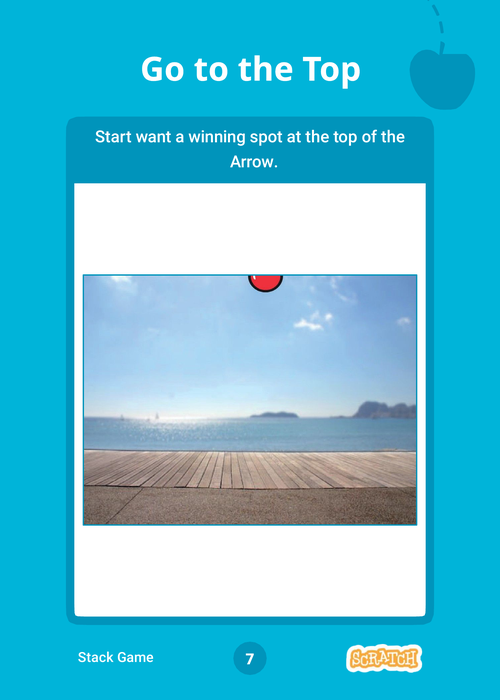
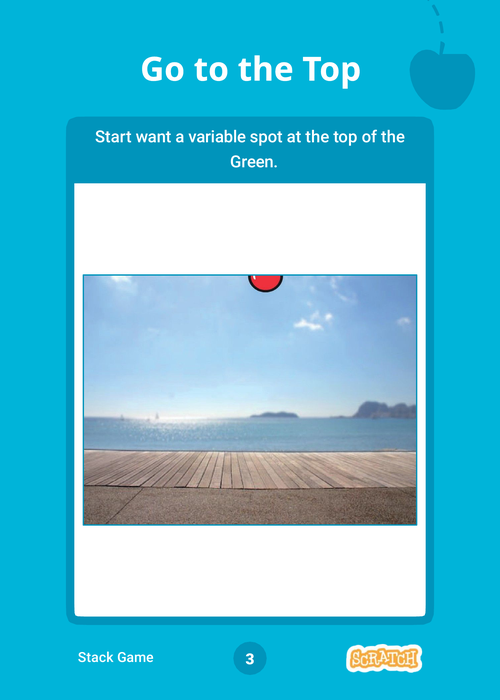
winning: winning -> variable
Arrow: Arrow -> Green
7: 7 -> 3
